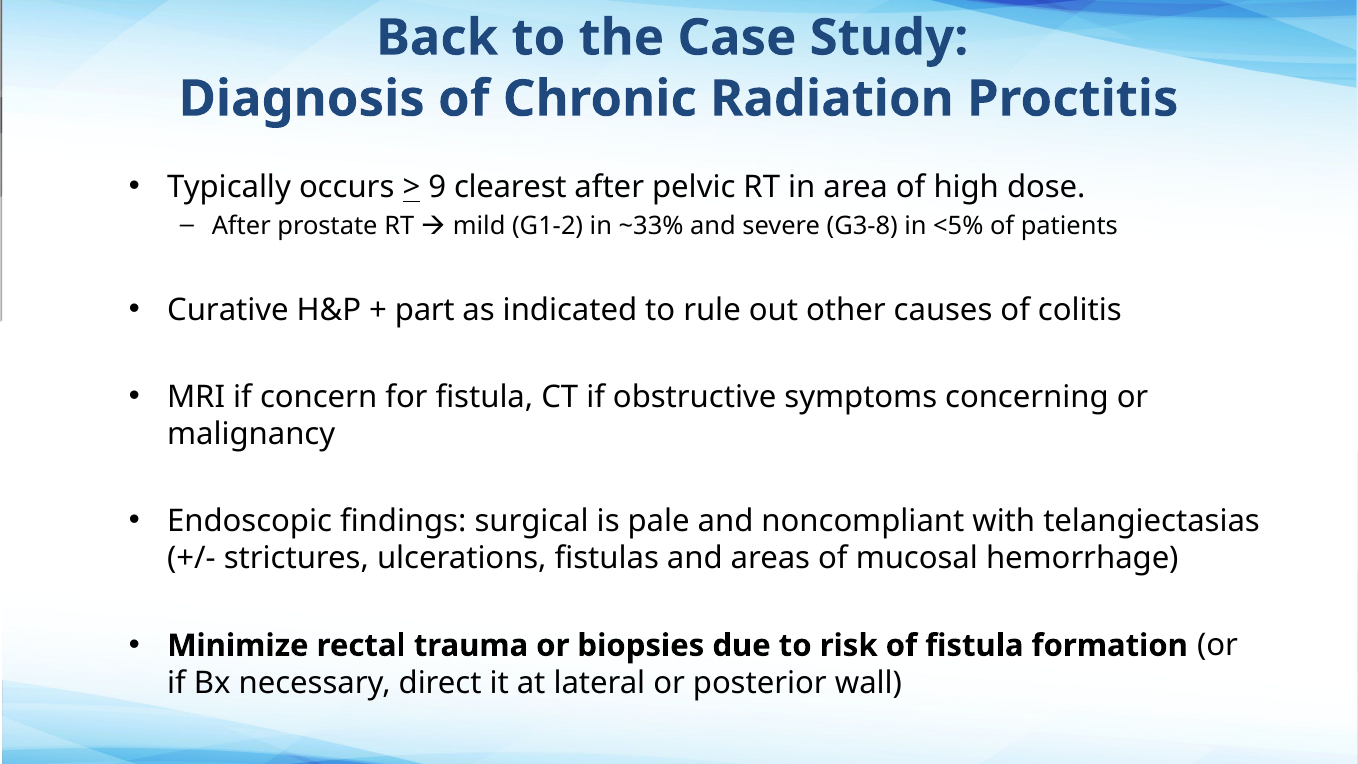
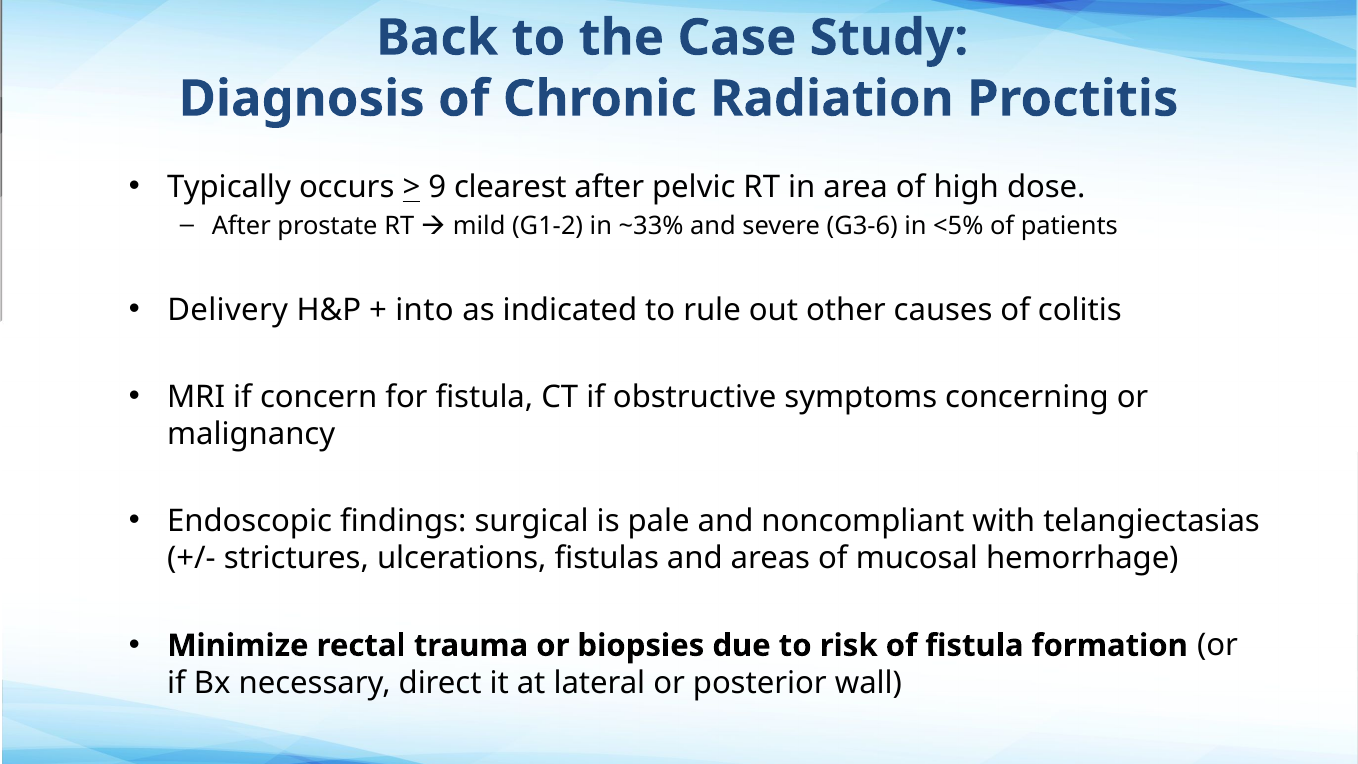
G3-8: G3-8 -> G3-6
Curative: Curative -> Delivery
part: part -> into
